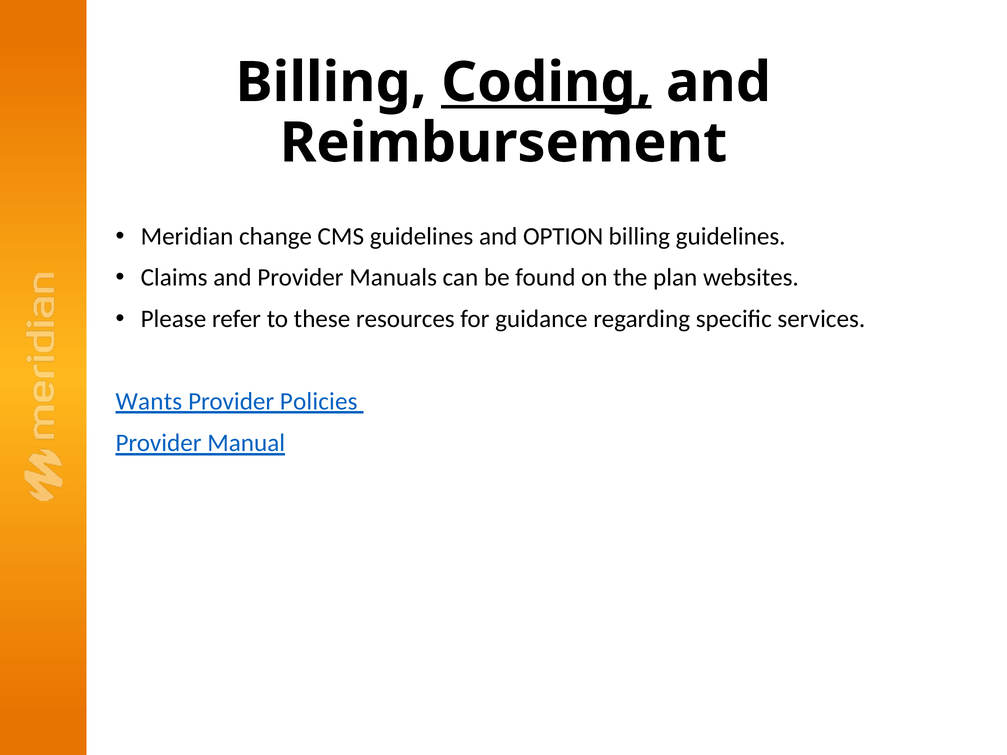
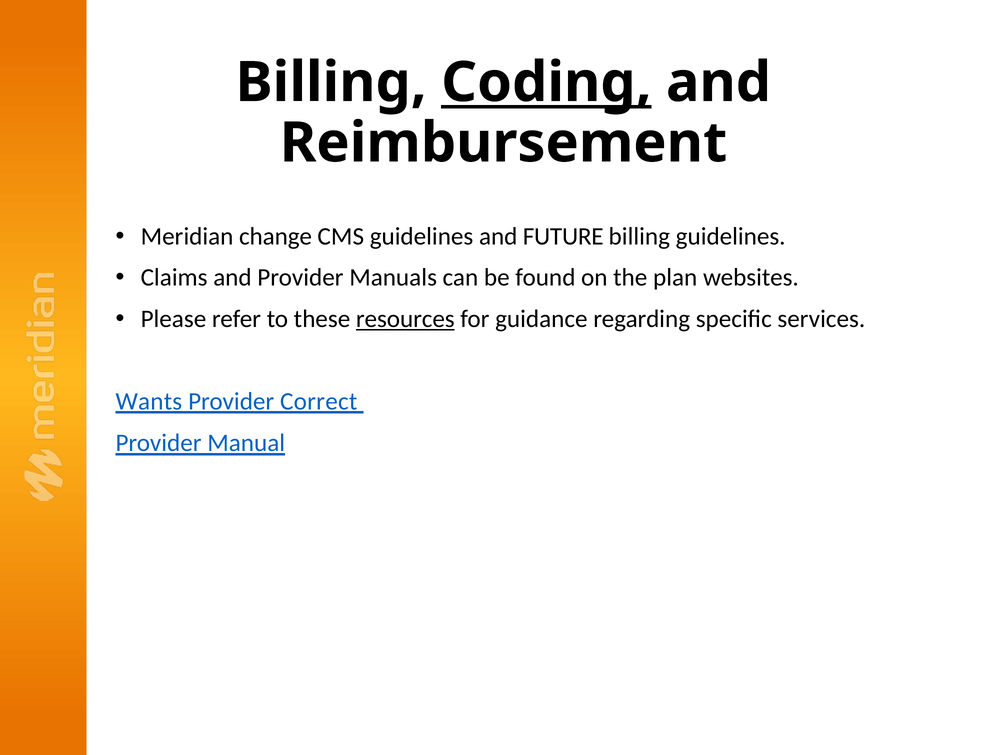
OPTION: OPTION -> FUTURE
resources underline: none -> present
Policies: Policies -> Correct
